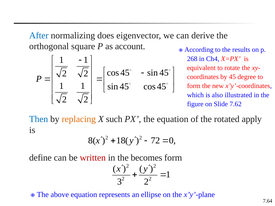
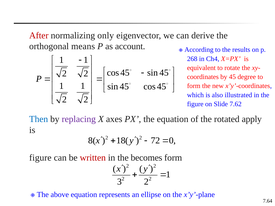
After colour: blue -> red
does: does -> only
square: square -> means
replacing colour: orange -> purple
such: such -> axes
define at (40, 158): define -> figure
